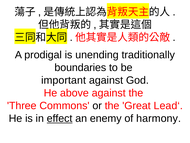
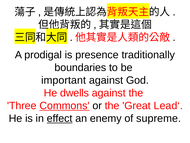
unending: unending -> presence
above: above -> dwells
Commons underline: none -> present
harmony: harmony -> supreme
